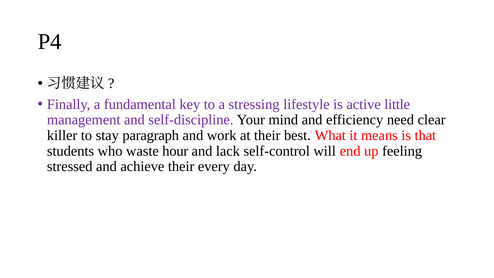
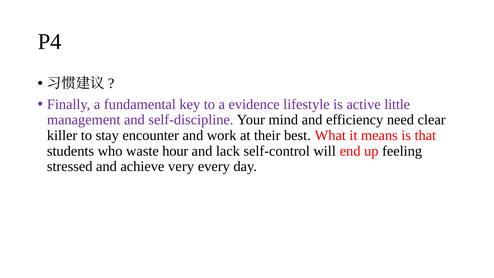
stressing: stressing -> evidence
paragraph: paragraph -> encounter
achieve their: their -> very
